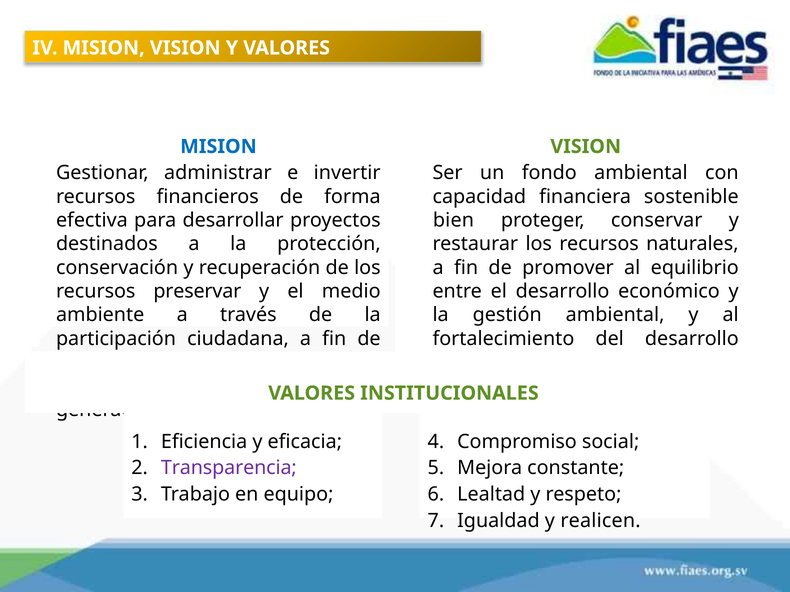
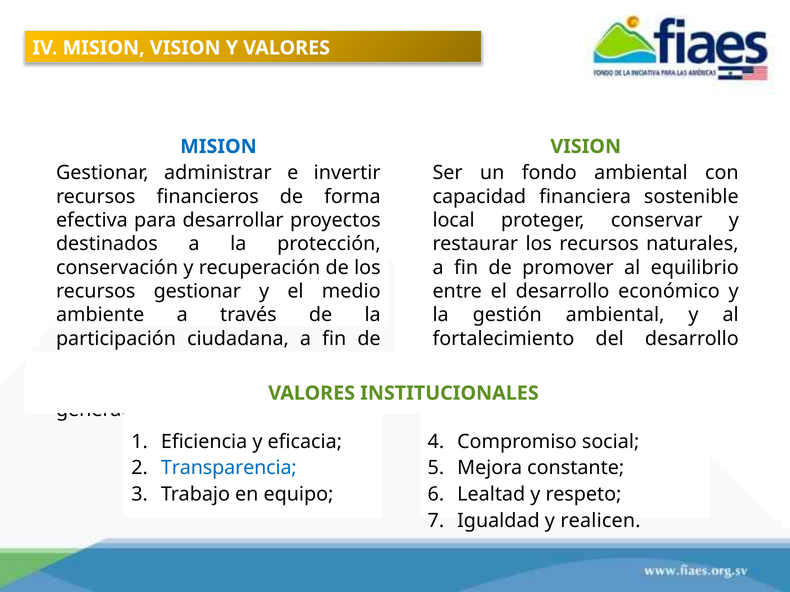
bien: bien -> local
recursos preservar: preservar -> gestionar
Transparencia colour: purple -> blue
